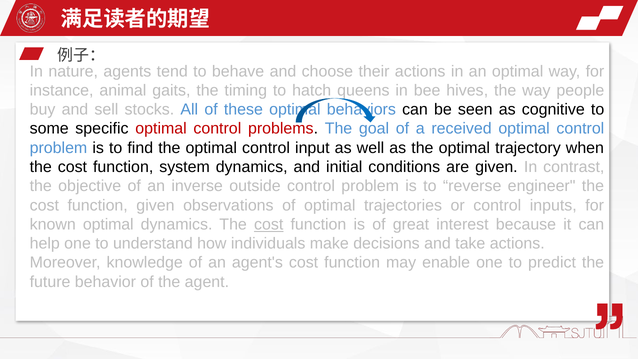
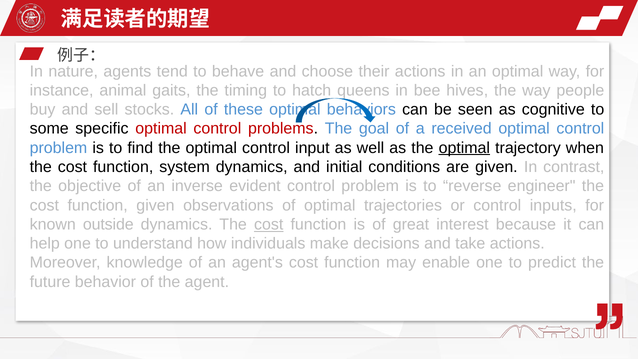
optimal at (464, 148) underline: none -> present
outside: outside -> evident
known optimal: optimal -> outside
